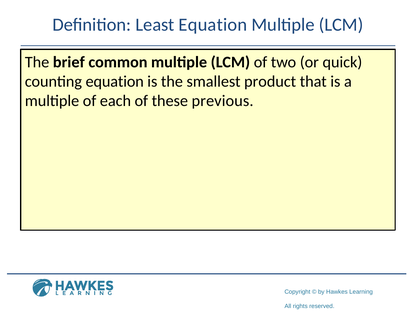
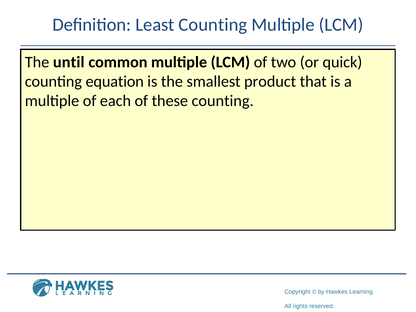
Least Equation: Equation -> Counting
brief: brief -> until
these previous: previous -> counting
